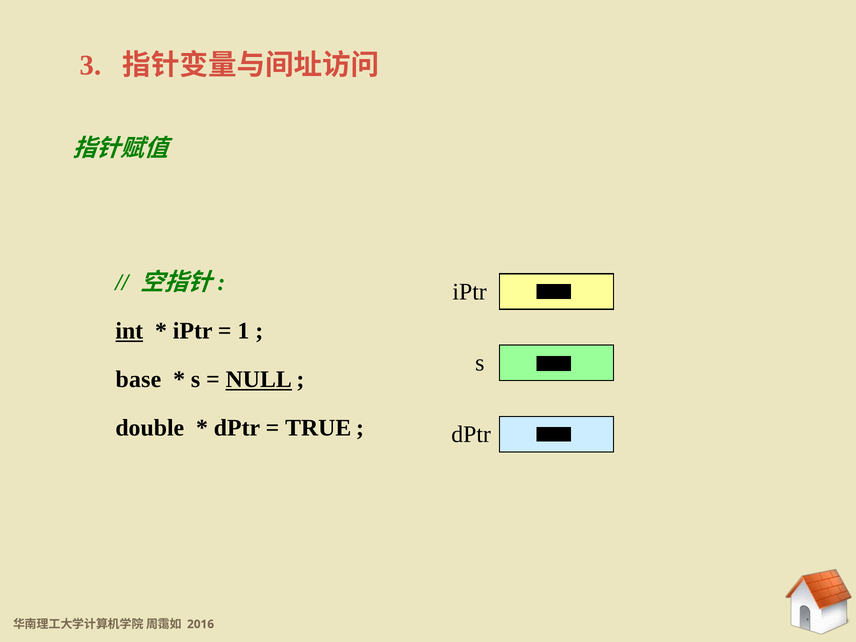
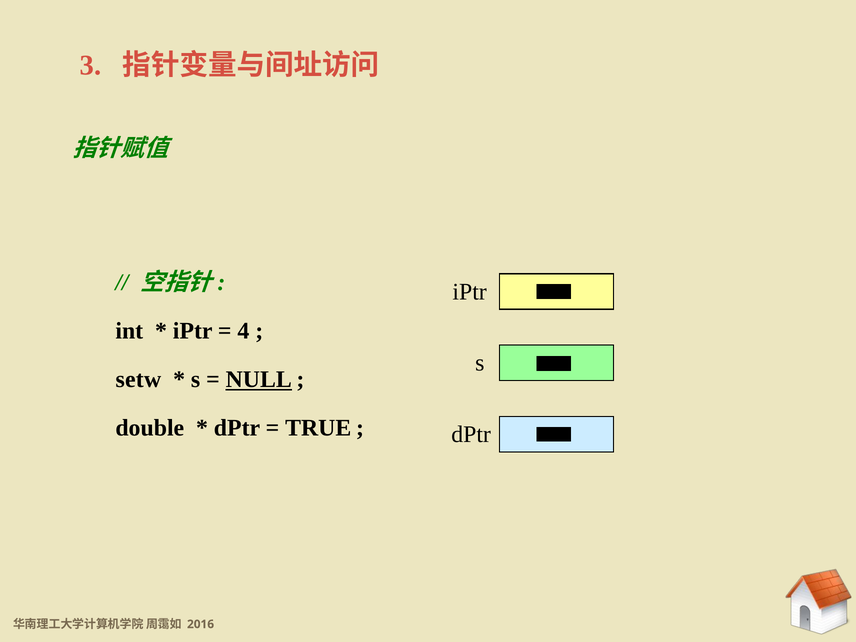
int underline: present -> none
1: 1 -> 4
base: base -> setw
